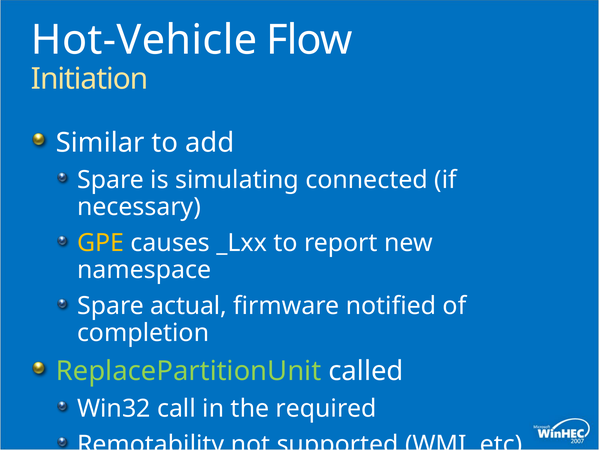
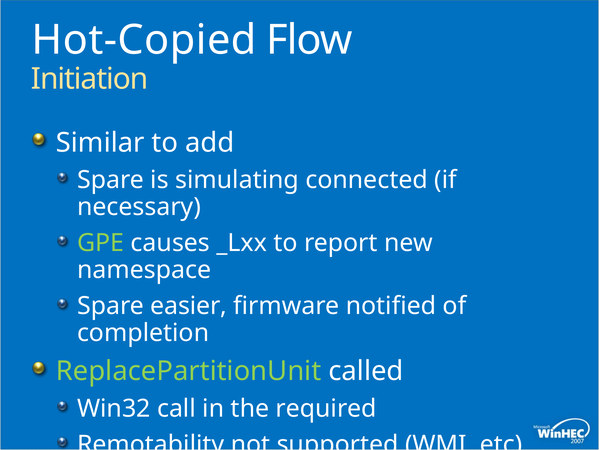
Hot-Vehicle: Hot-Vehicle -> Hot-Copied
GPE colour: yellow -> light green
actual: actual -> easier
